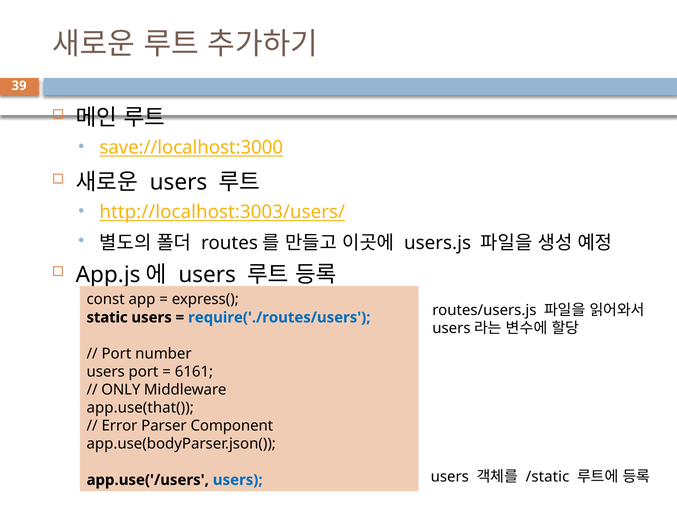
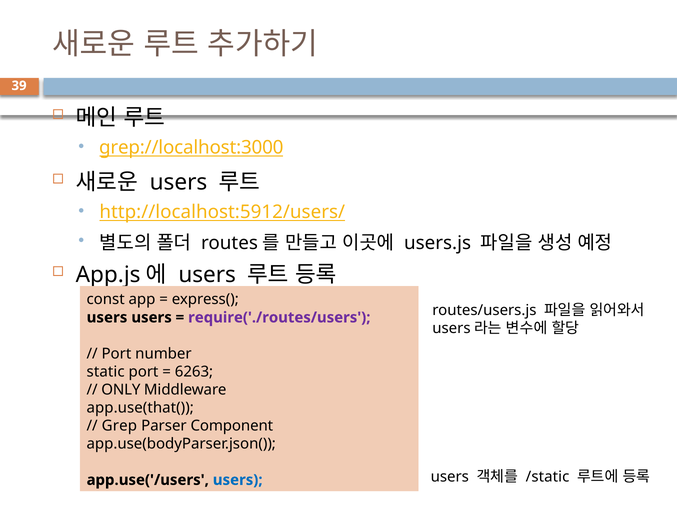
save://localhost:3000: save://localhost:3000 -> grep://localhost:3000
http://localhost:3003/users/: http://localhost:3003/users/ -> http://localhost:5912/users/
static at (107, 317): static -> users
require('./routes/users colour: blue -> purple
users at (106, 371): users -> static
6161: 6161 -> 6263
Error: Error -> Grep
